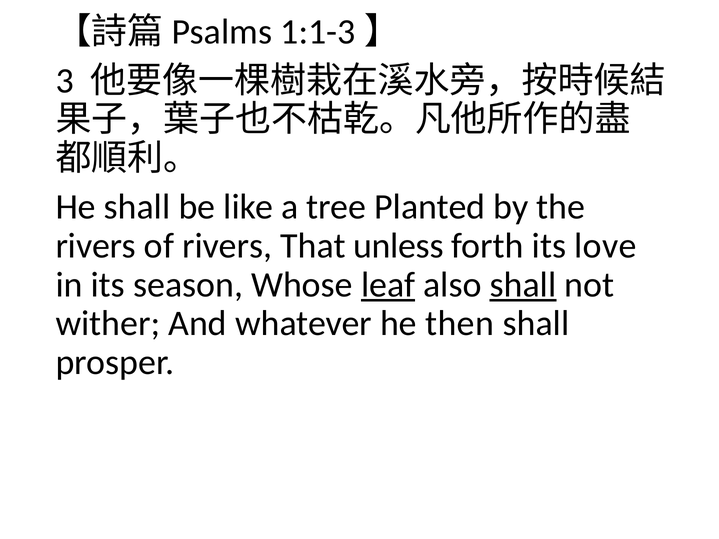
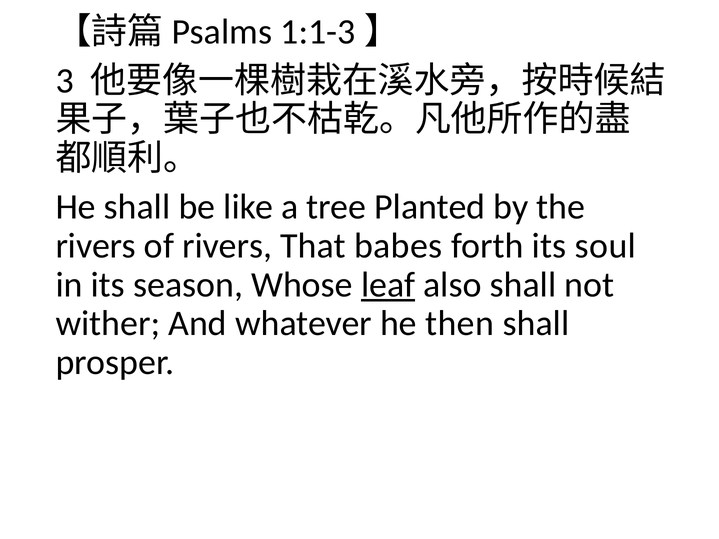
unless: unless -> babes
love: love -> soul
shall at (523, 285) underline: present -> none
